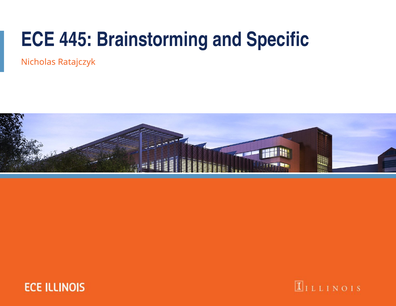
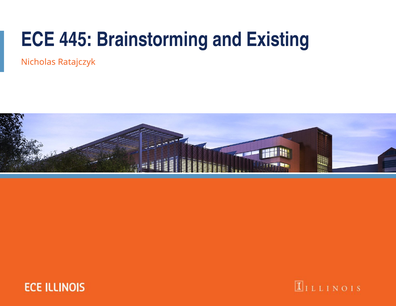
Specific: Specific -> Existing
